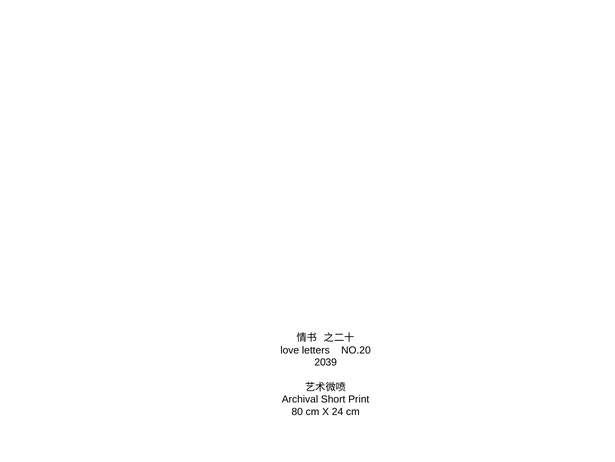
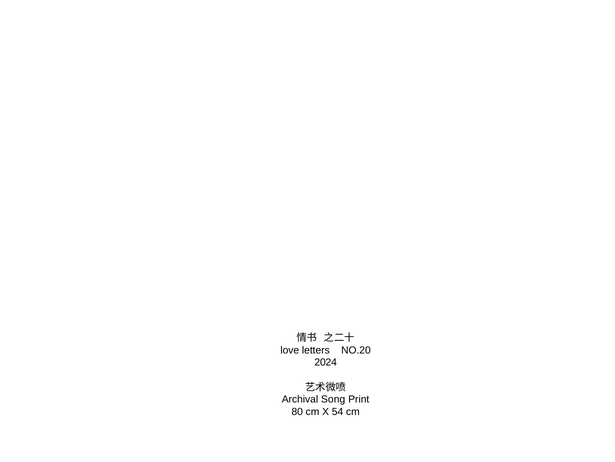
2039: 2039 -> 2024
Short: Short -> Song
24: 24 -> 54
